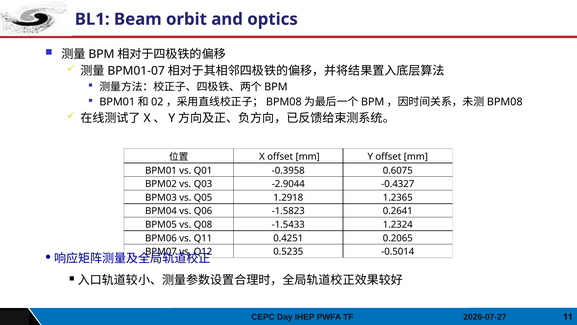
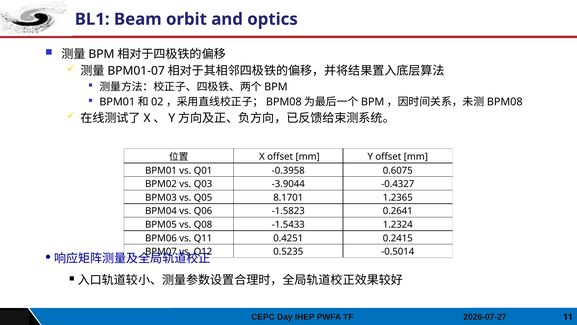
-2.9044: -2.9044 -> -3.9044
1.2918: 1.2918 -> 8.1701
0.2065: 0.2065 -> 0.2415
